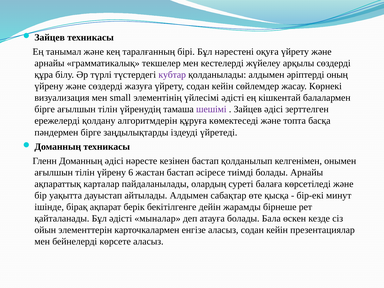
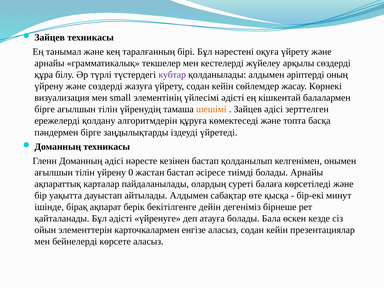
шешімі colour: purple -> orange
6: 6 -> 0
жарамды: жарамды -> дегеніміз
мыналар: мыналар -> үйренуге
